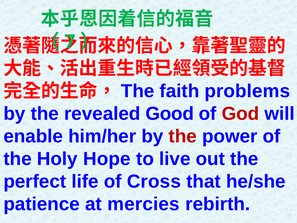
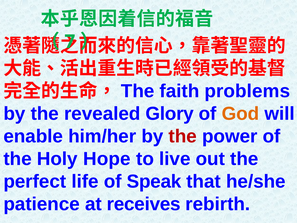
Good: Good -> Glory
God colour: red -> orange
Cross: Cross -> Speak
mercies: mercies -> receives
